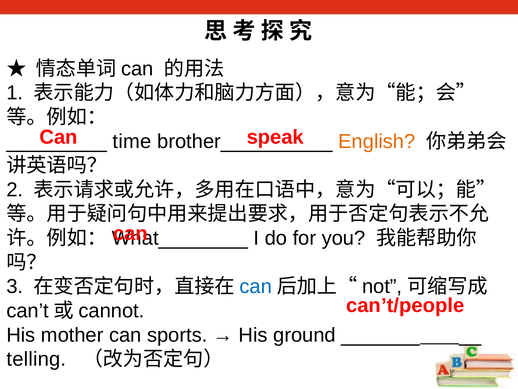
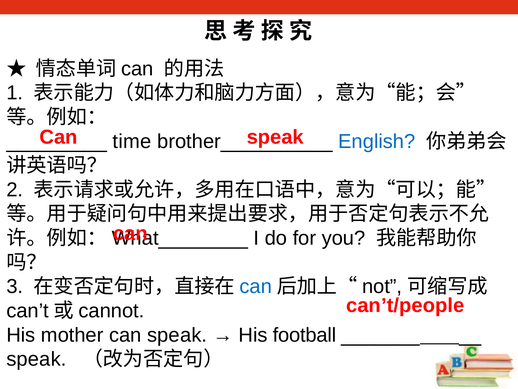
English colour: orange -> blue
can sports: sports -> speak
ground: ground -> football
telling at (36, 359): telling -> speak
